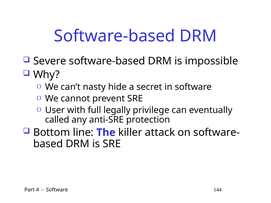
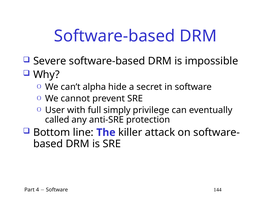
nasty: nasty -> alpha
legally: legally -> simply
